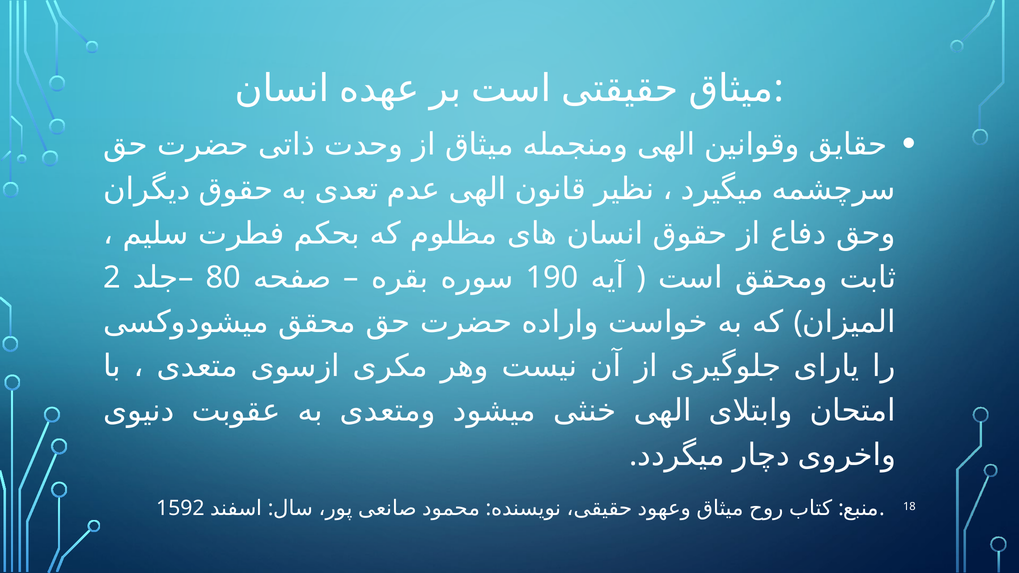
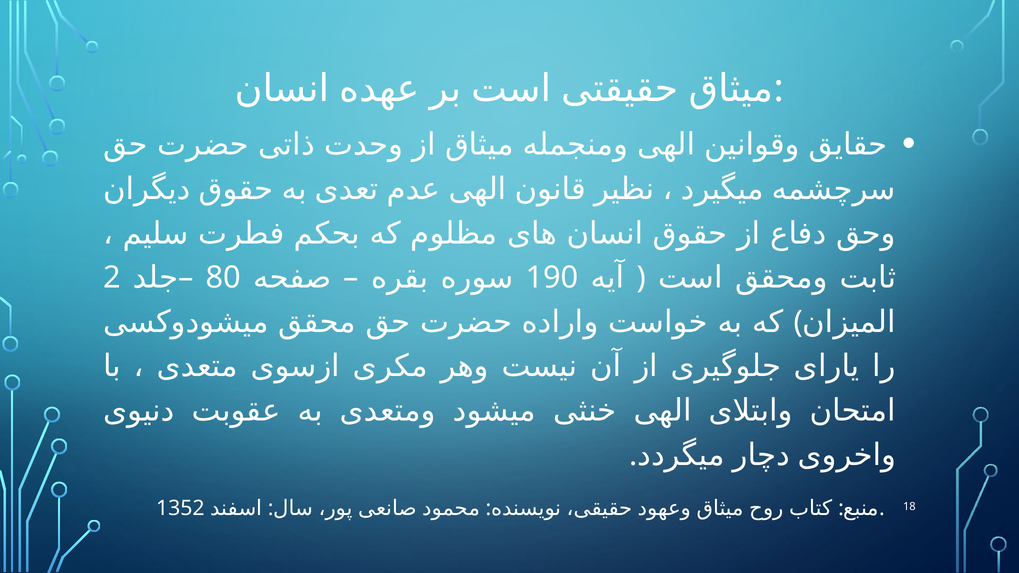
1592: 1592 -> 1352
